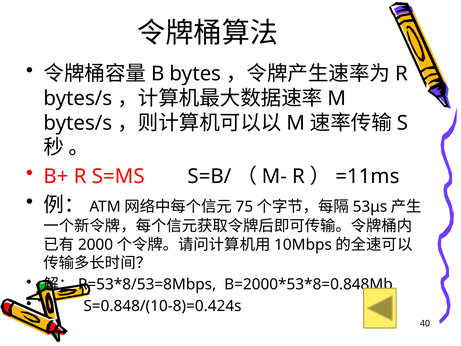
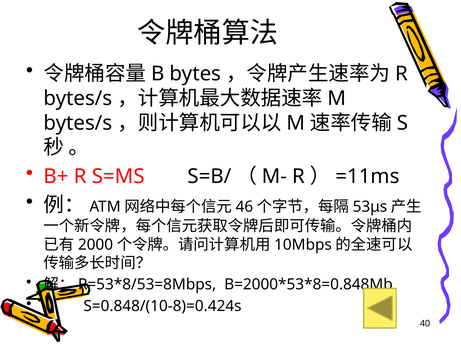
75: 75 -> 46
